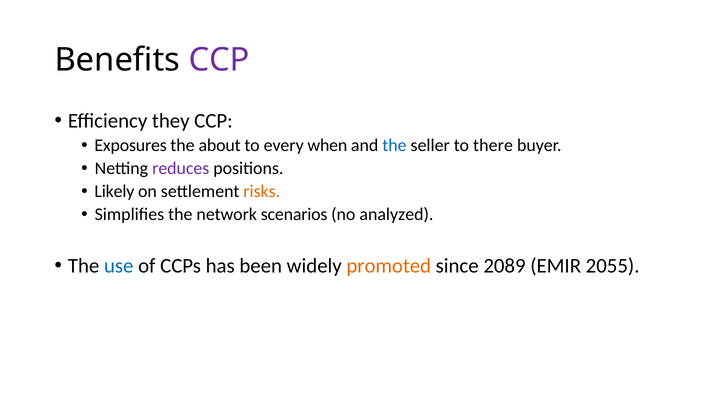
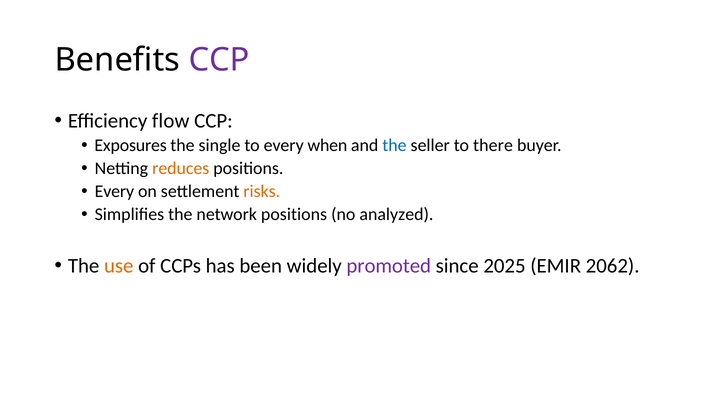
they: they -> flow
about: about -> single
reduces colour: purple -> orange
Likely at (114, 192): Likely -> Every
network scenarios: scenarios -> positions
use colour: blue -> orange
promoted colour: orange -> purple
2089: 2089 -> 2025
2055: 2055 -> 2062
